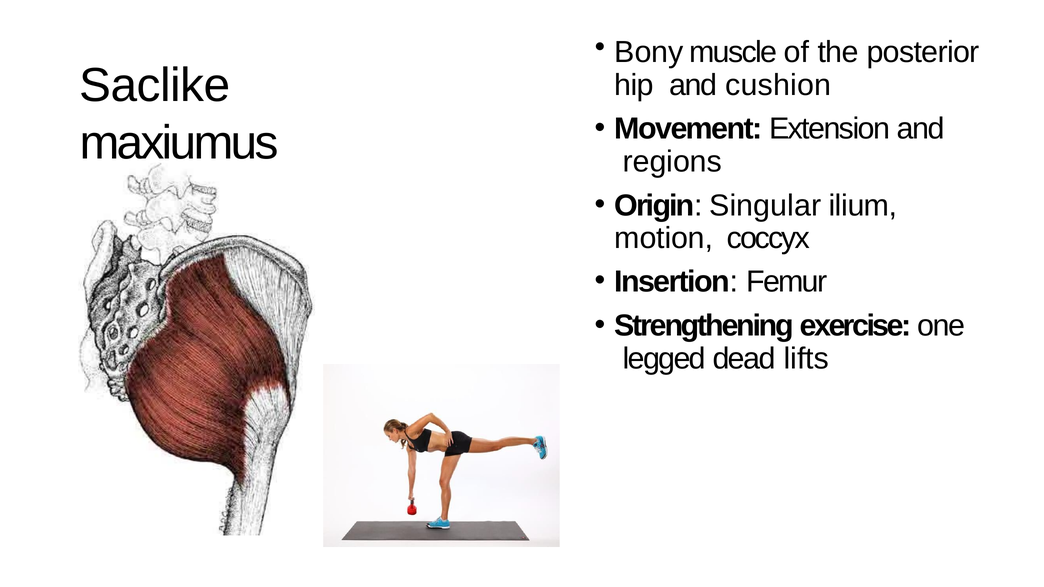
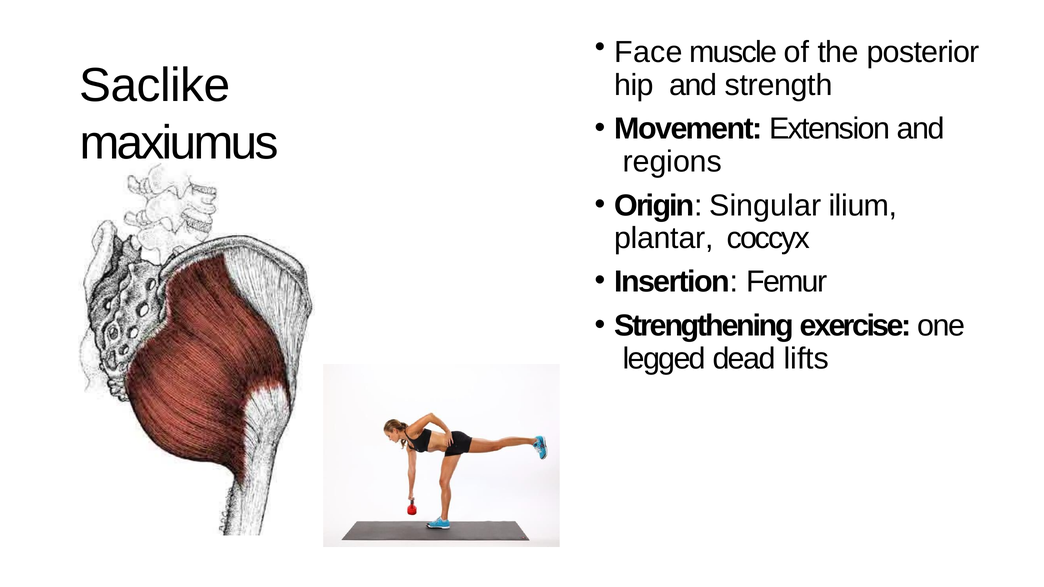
Bony: Bony -> Face
cushion: cushion -> strength
motion: motion -> plantar
